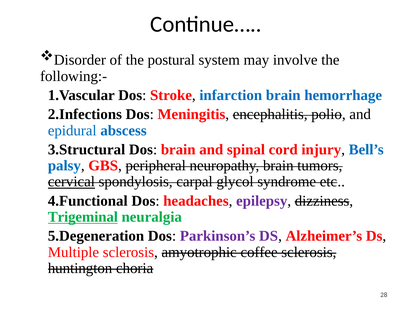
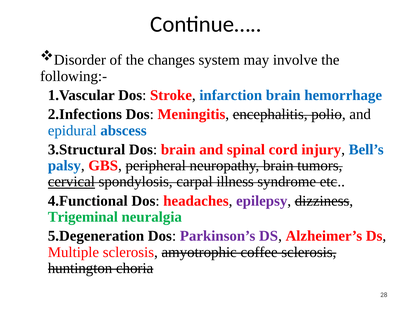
postural: postural -> changes
glycol: glycol -> illness
Trigeminal underline: present -> none
